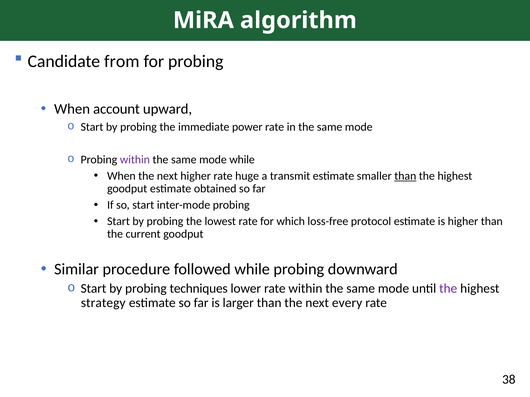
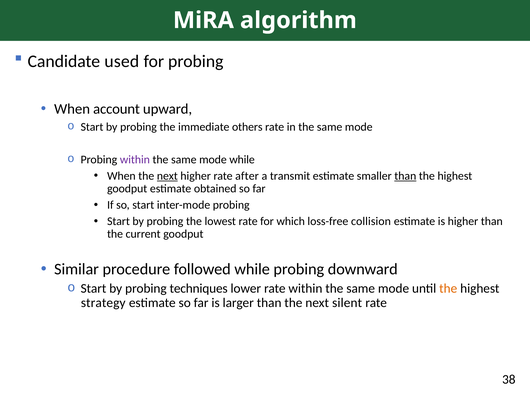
from: from -> used
power: power -> others
next at (167, 176) underline: none -> present
huge: huge -> after
protocol: protocol -> collision
the at (448, 289) colour: purple -> orange
every: every -> silent
